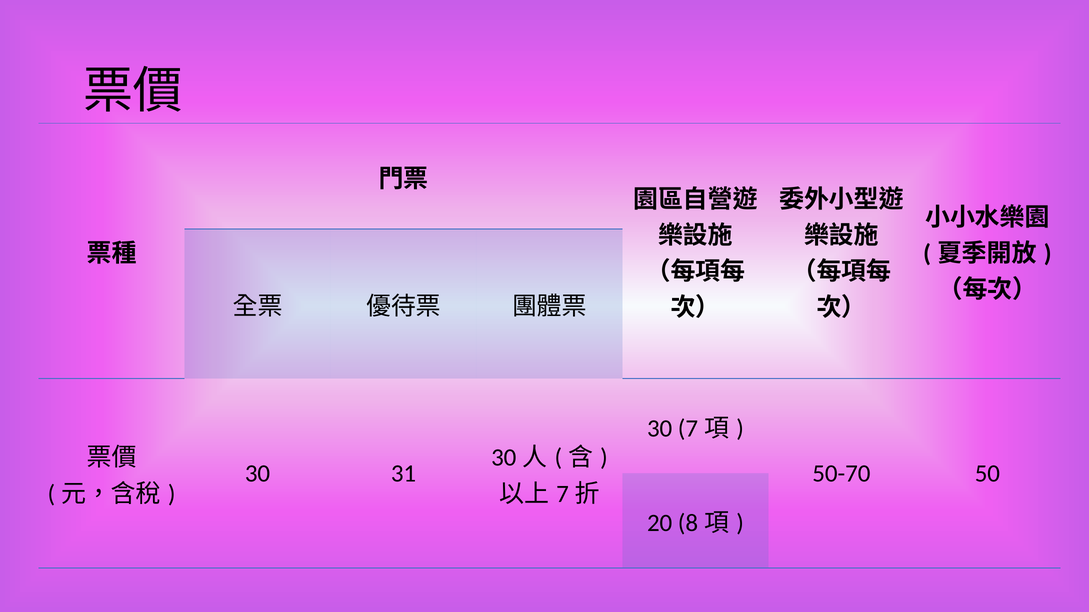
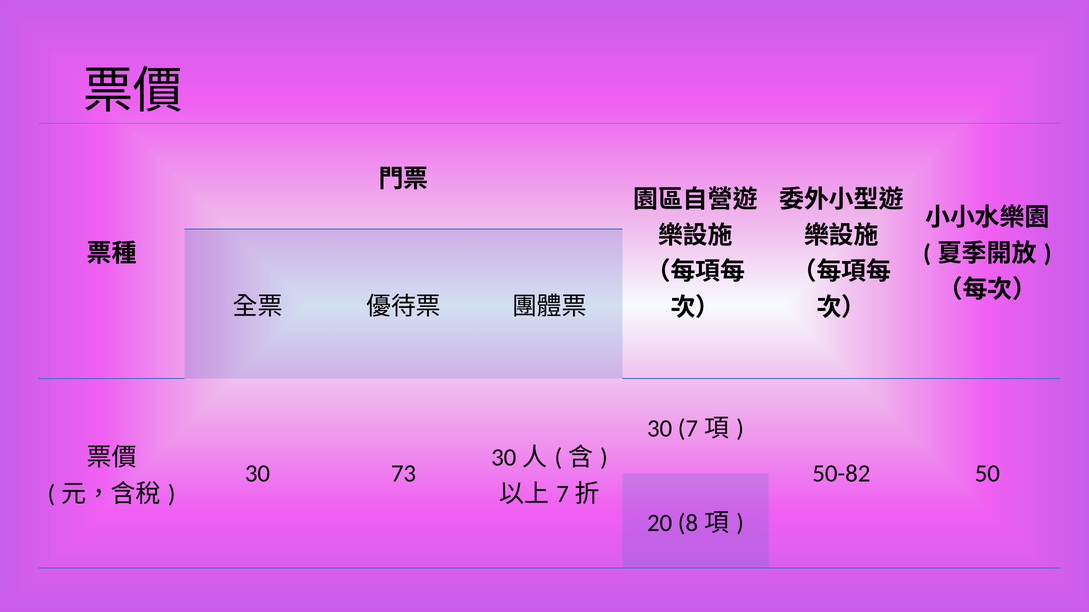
31: 31 -> 73
50-70: 50-70 -> 50-82
